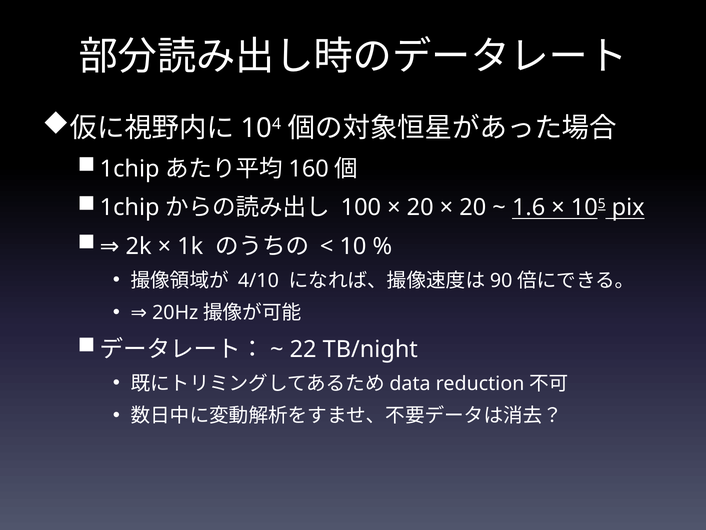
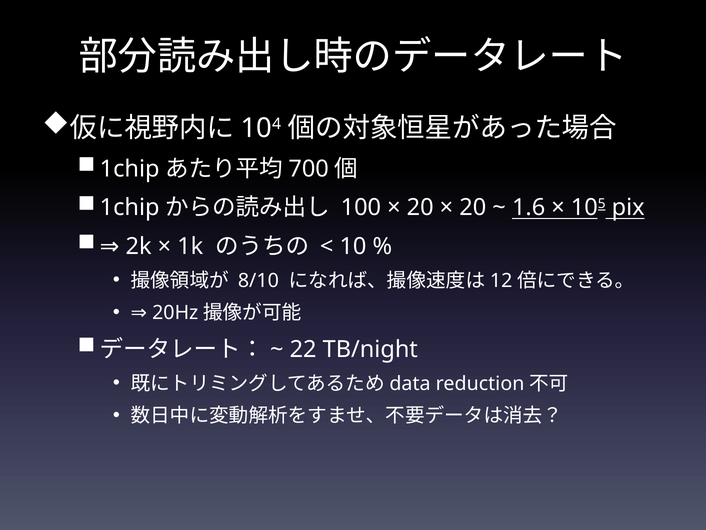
160: 160 -> 700
4/10: 4/10 -> 8/10
90: 90 -> 12
